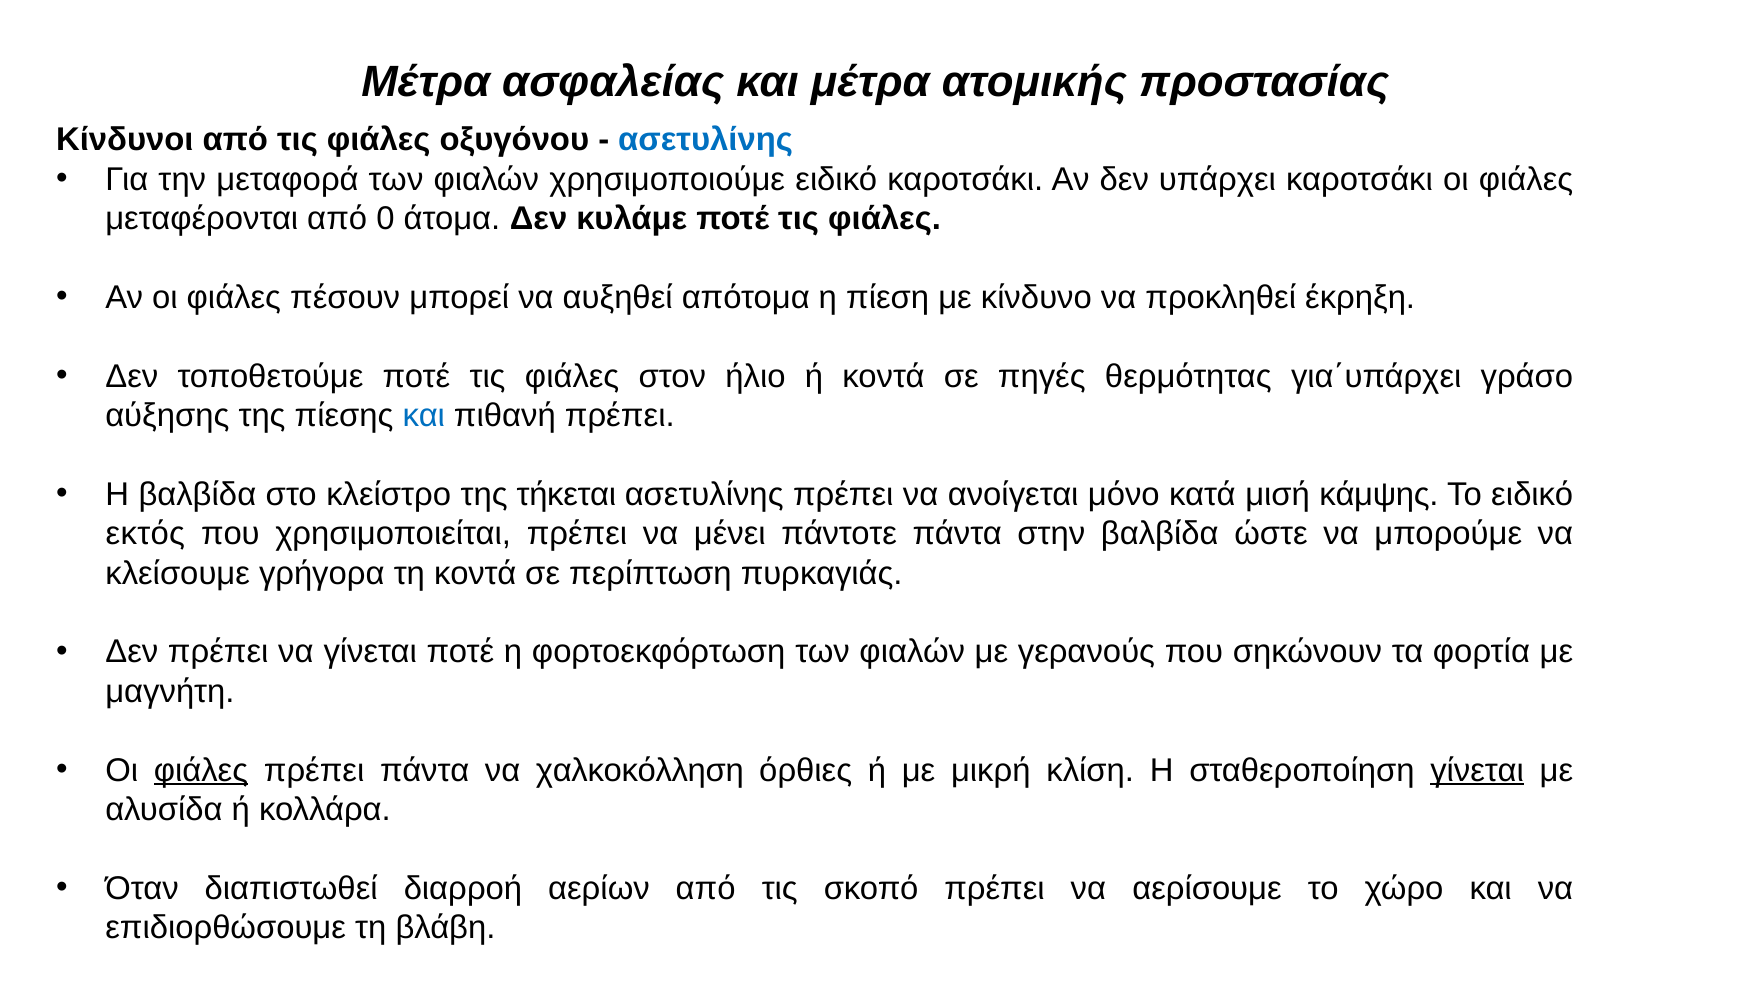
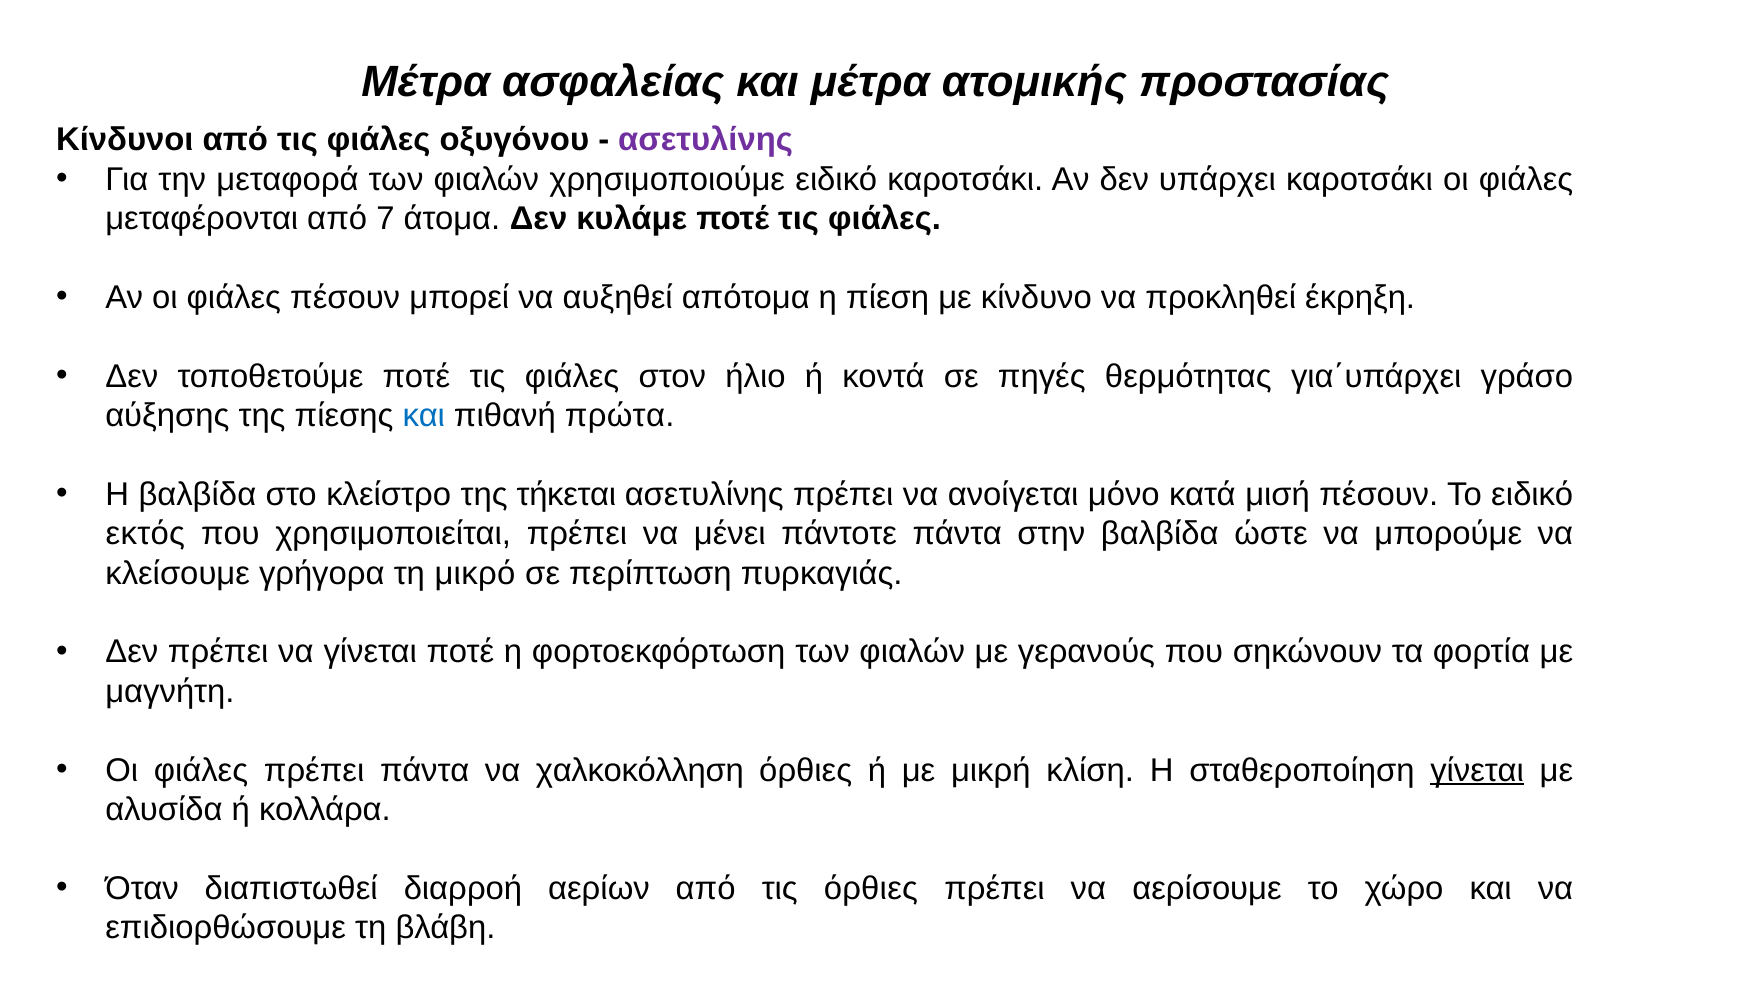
ασετυλίνης at (706, 140) colour: blue -> purple
0: 0 -> 7
πιθανή πρέπει: πρέπει -> πρώτα
μισή κάμψης: κάμψης -> πέσουν
τη κοντά: κοντά -> μικρό
φιάλες at (201, 770) underline: present -> none
τις σκοπό: σκοπό -> όρθιες
